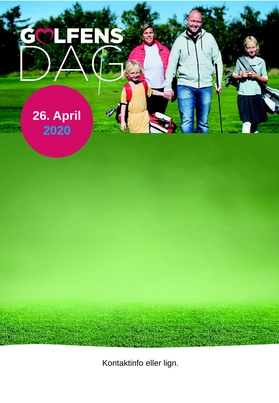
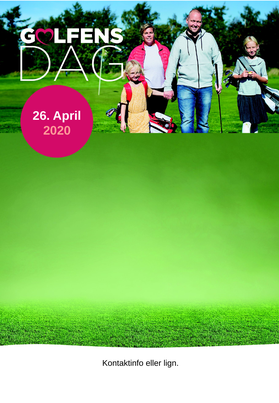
2020 colour: light blue -> pink
